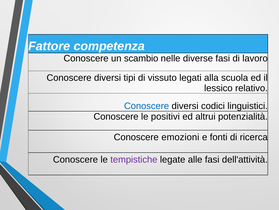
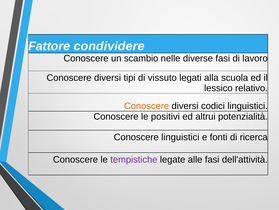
competenza: competenza -> condividere
Conoscere at (147, 106) colour: blue -> orange
Conoscere emozioni: emozioni -> linguistici
